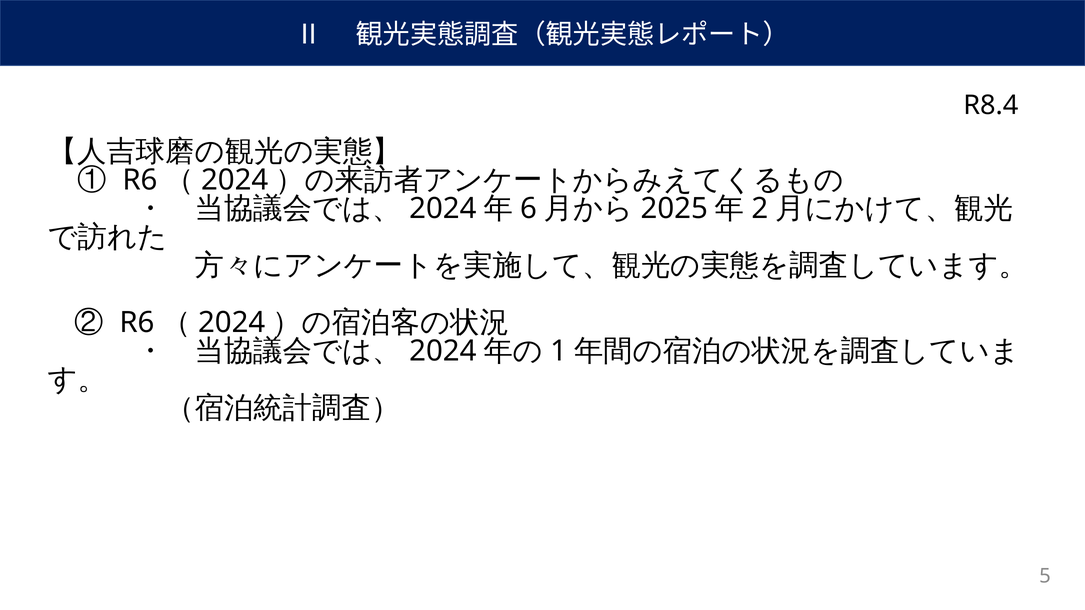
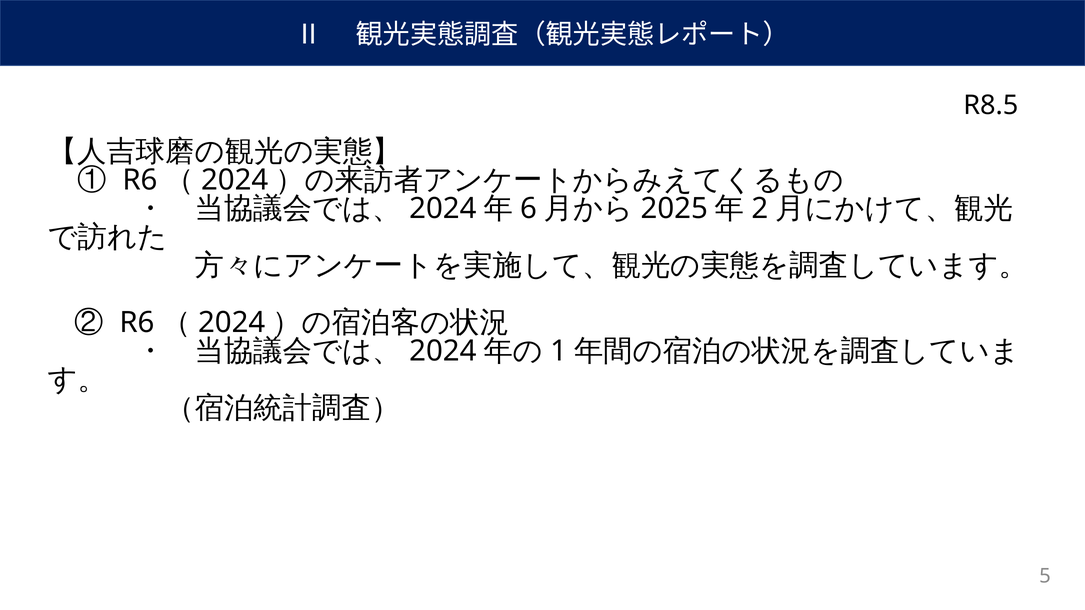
R8.4: R8.4 -> R8.5
